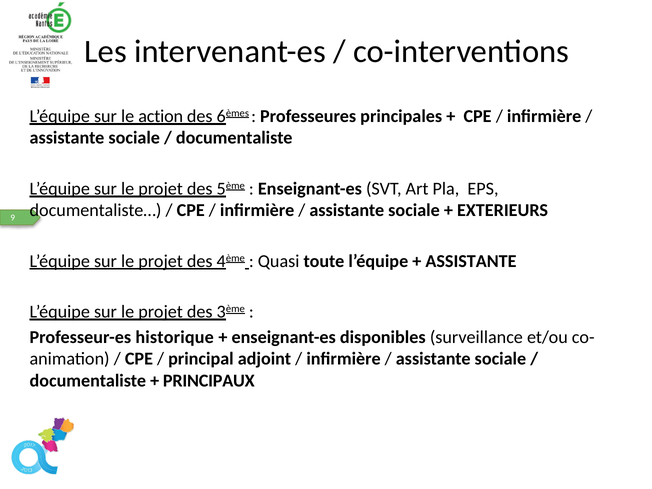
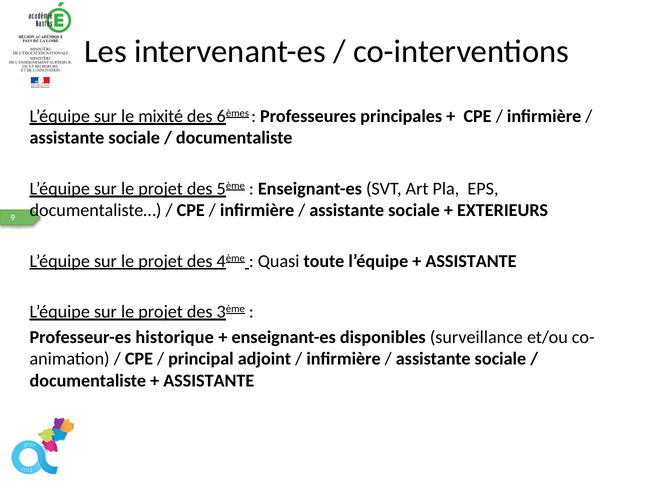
action: action -> mixité
PRINCIPAUX at (209, 381): PRINCIPAUX -> ASSISTANTE
